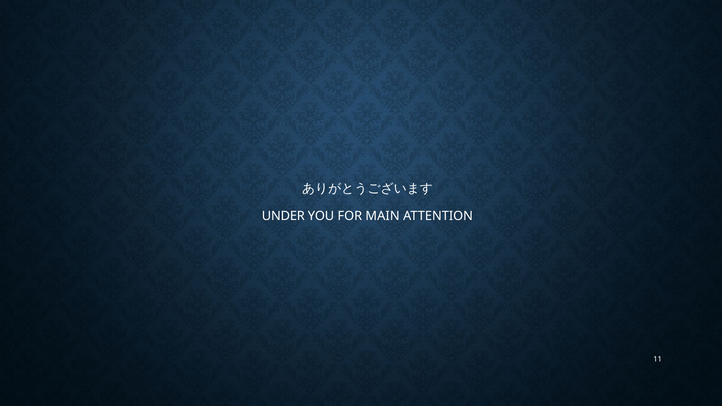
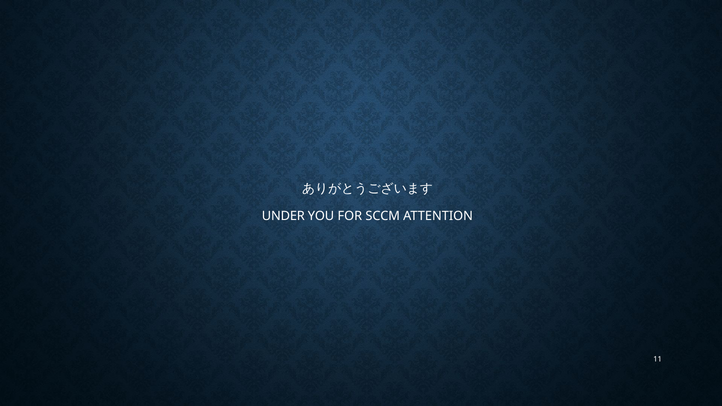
MAIN: MAIN -> SCCM
